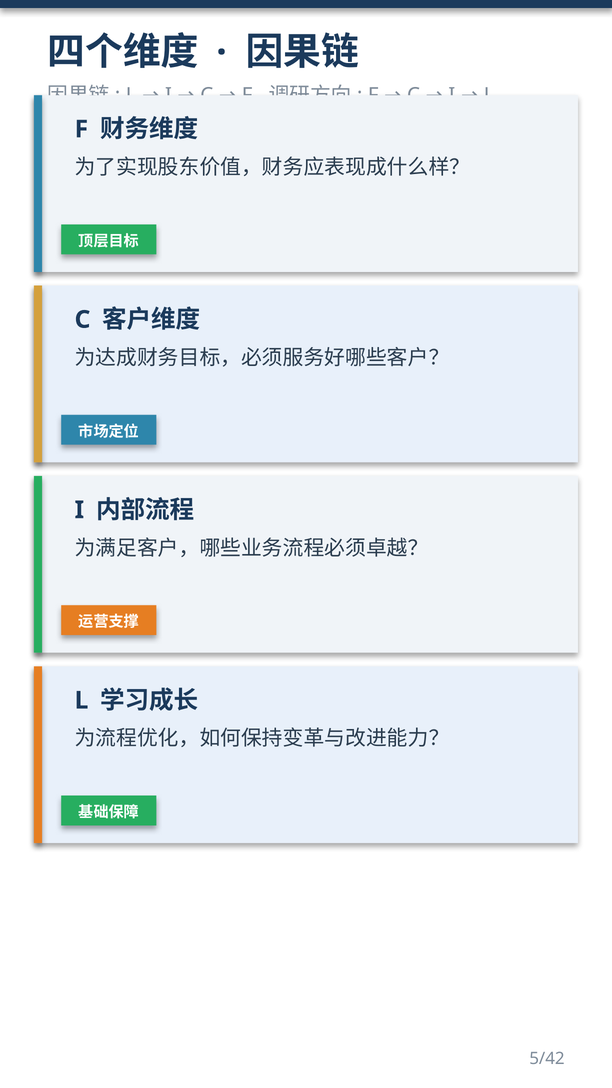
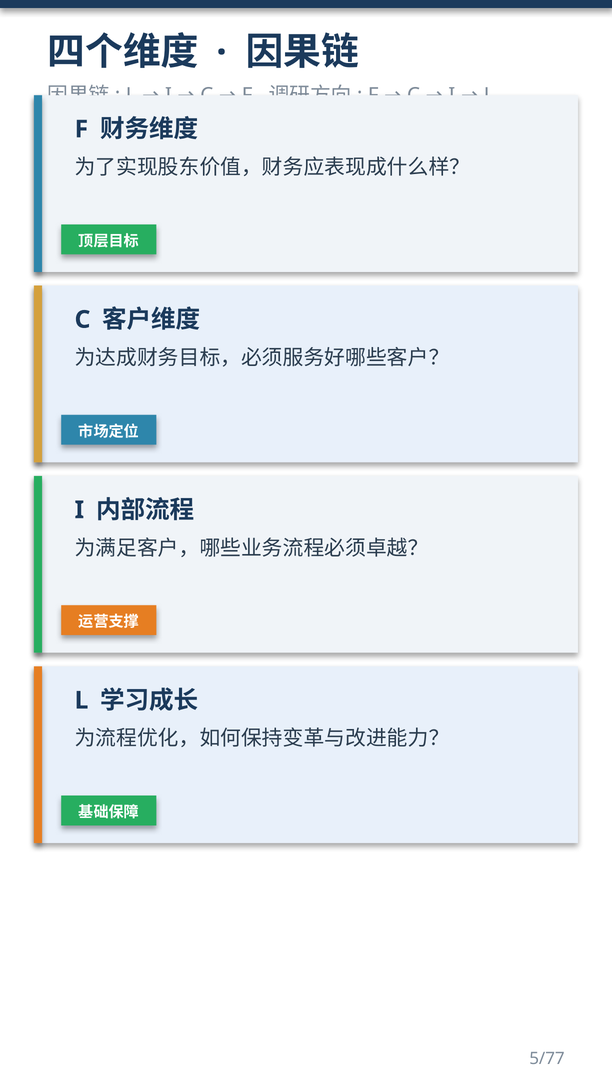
5/42: 5/42 -> 5/77
